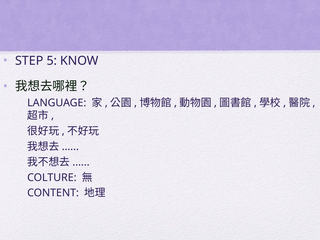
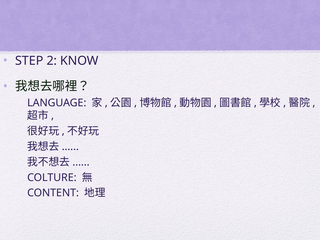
5: 5 -> 2
